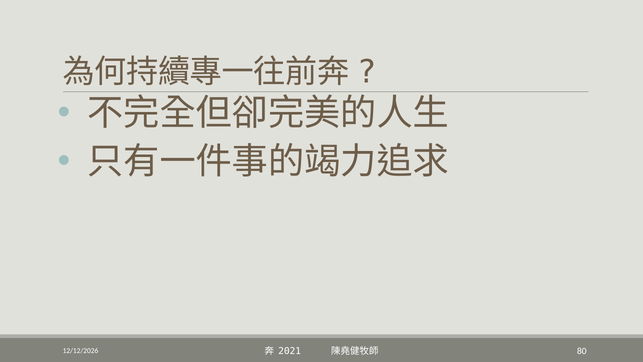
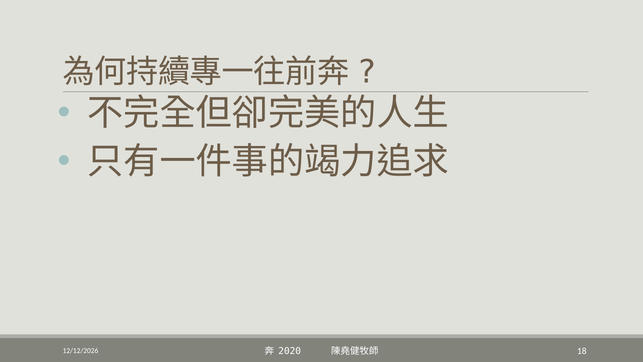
2021: 2021 -> 2020
80: 80 -> 18
